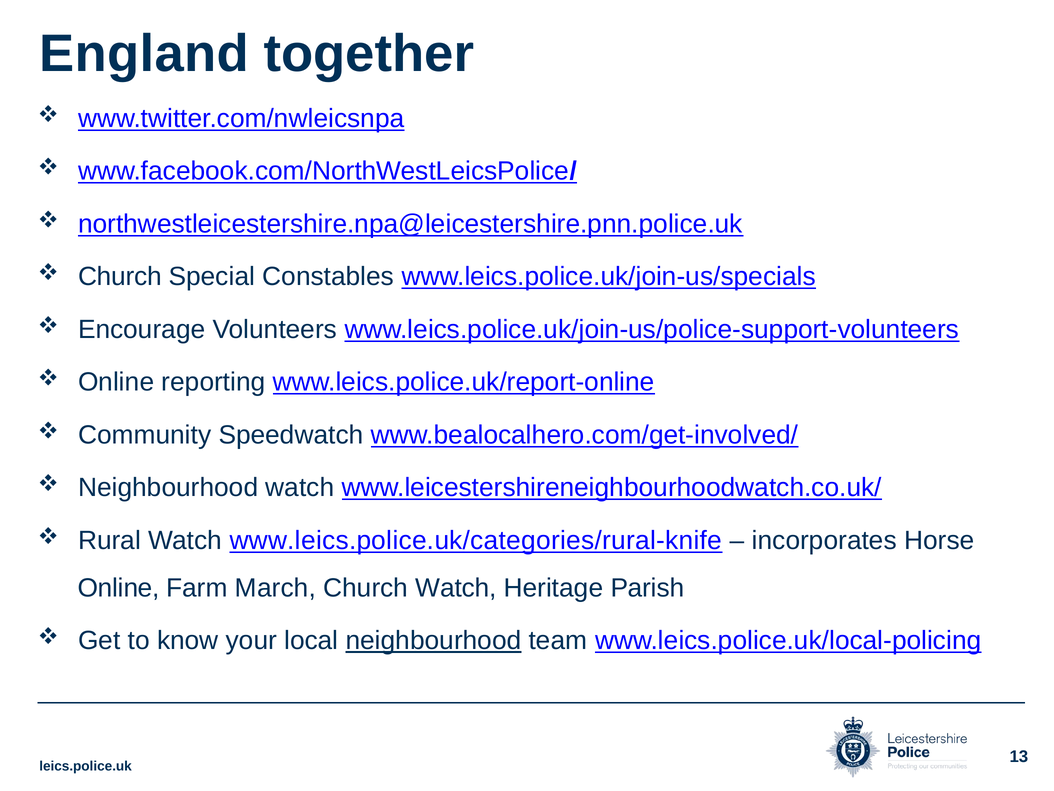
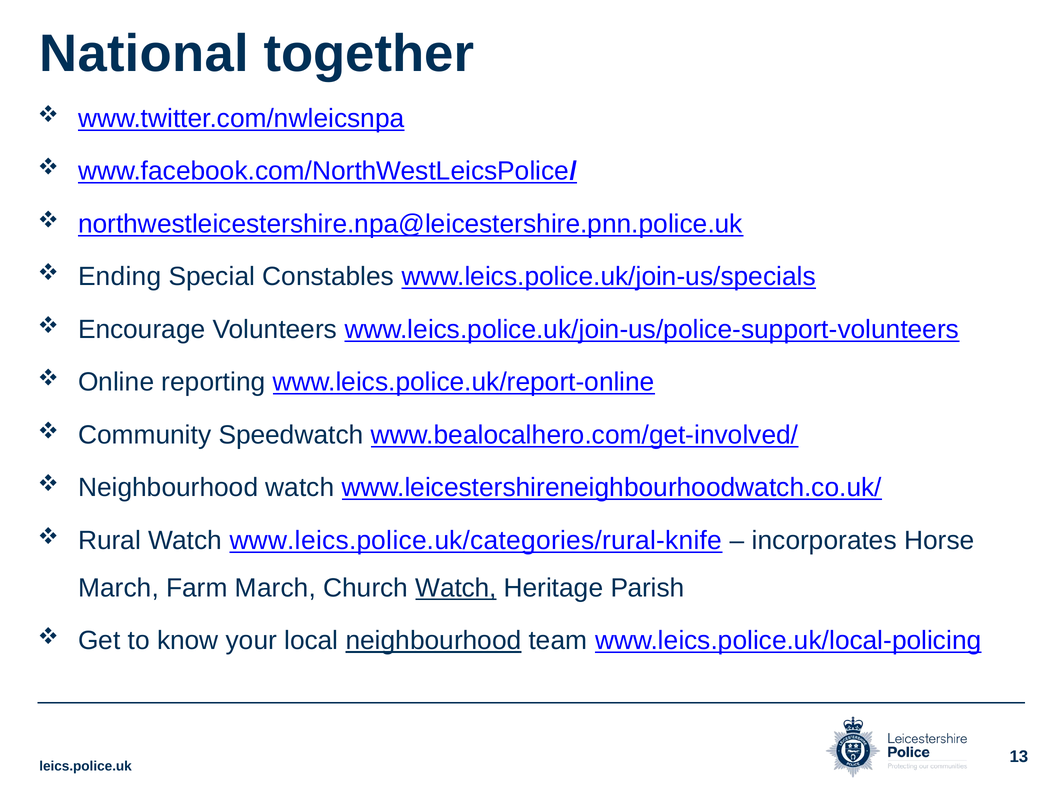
England: England -> National
Church at (120, 277): Church -> Ending
Online at (119, 588): Online -> March
Watch at (456, 588) underline: none -> present
